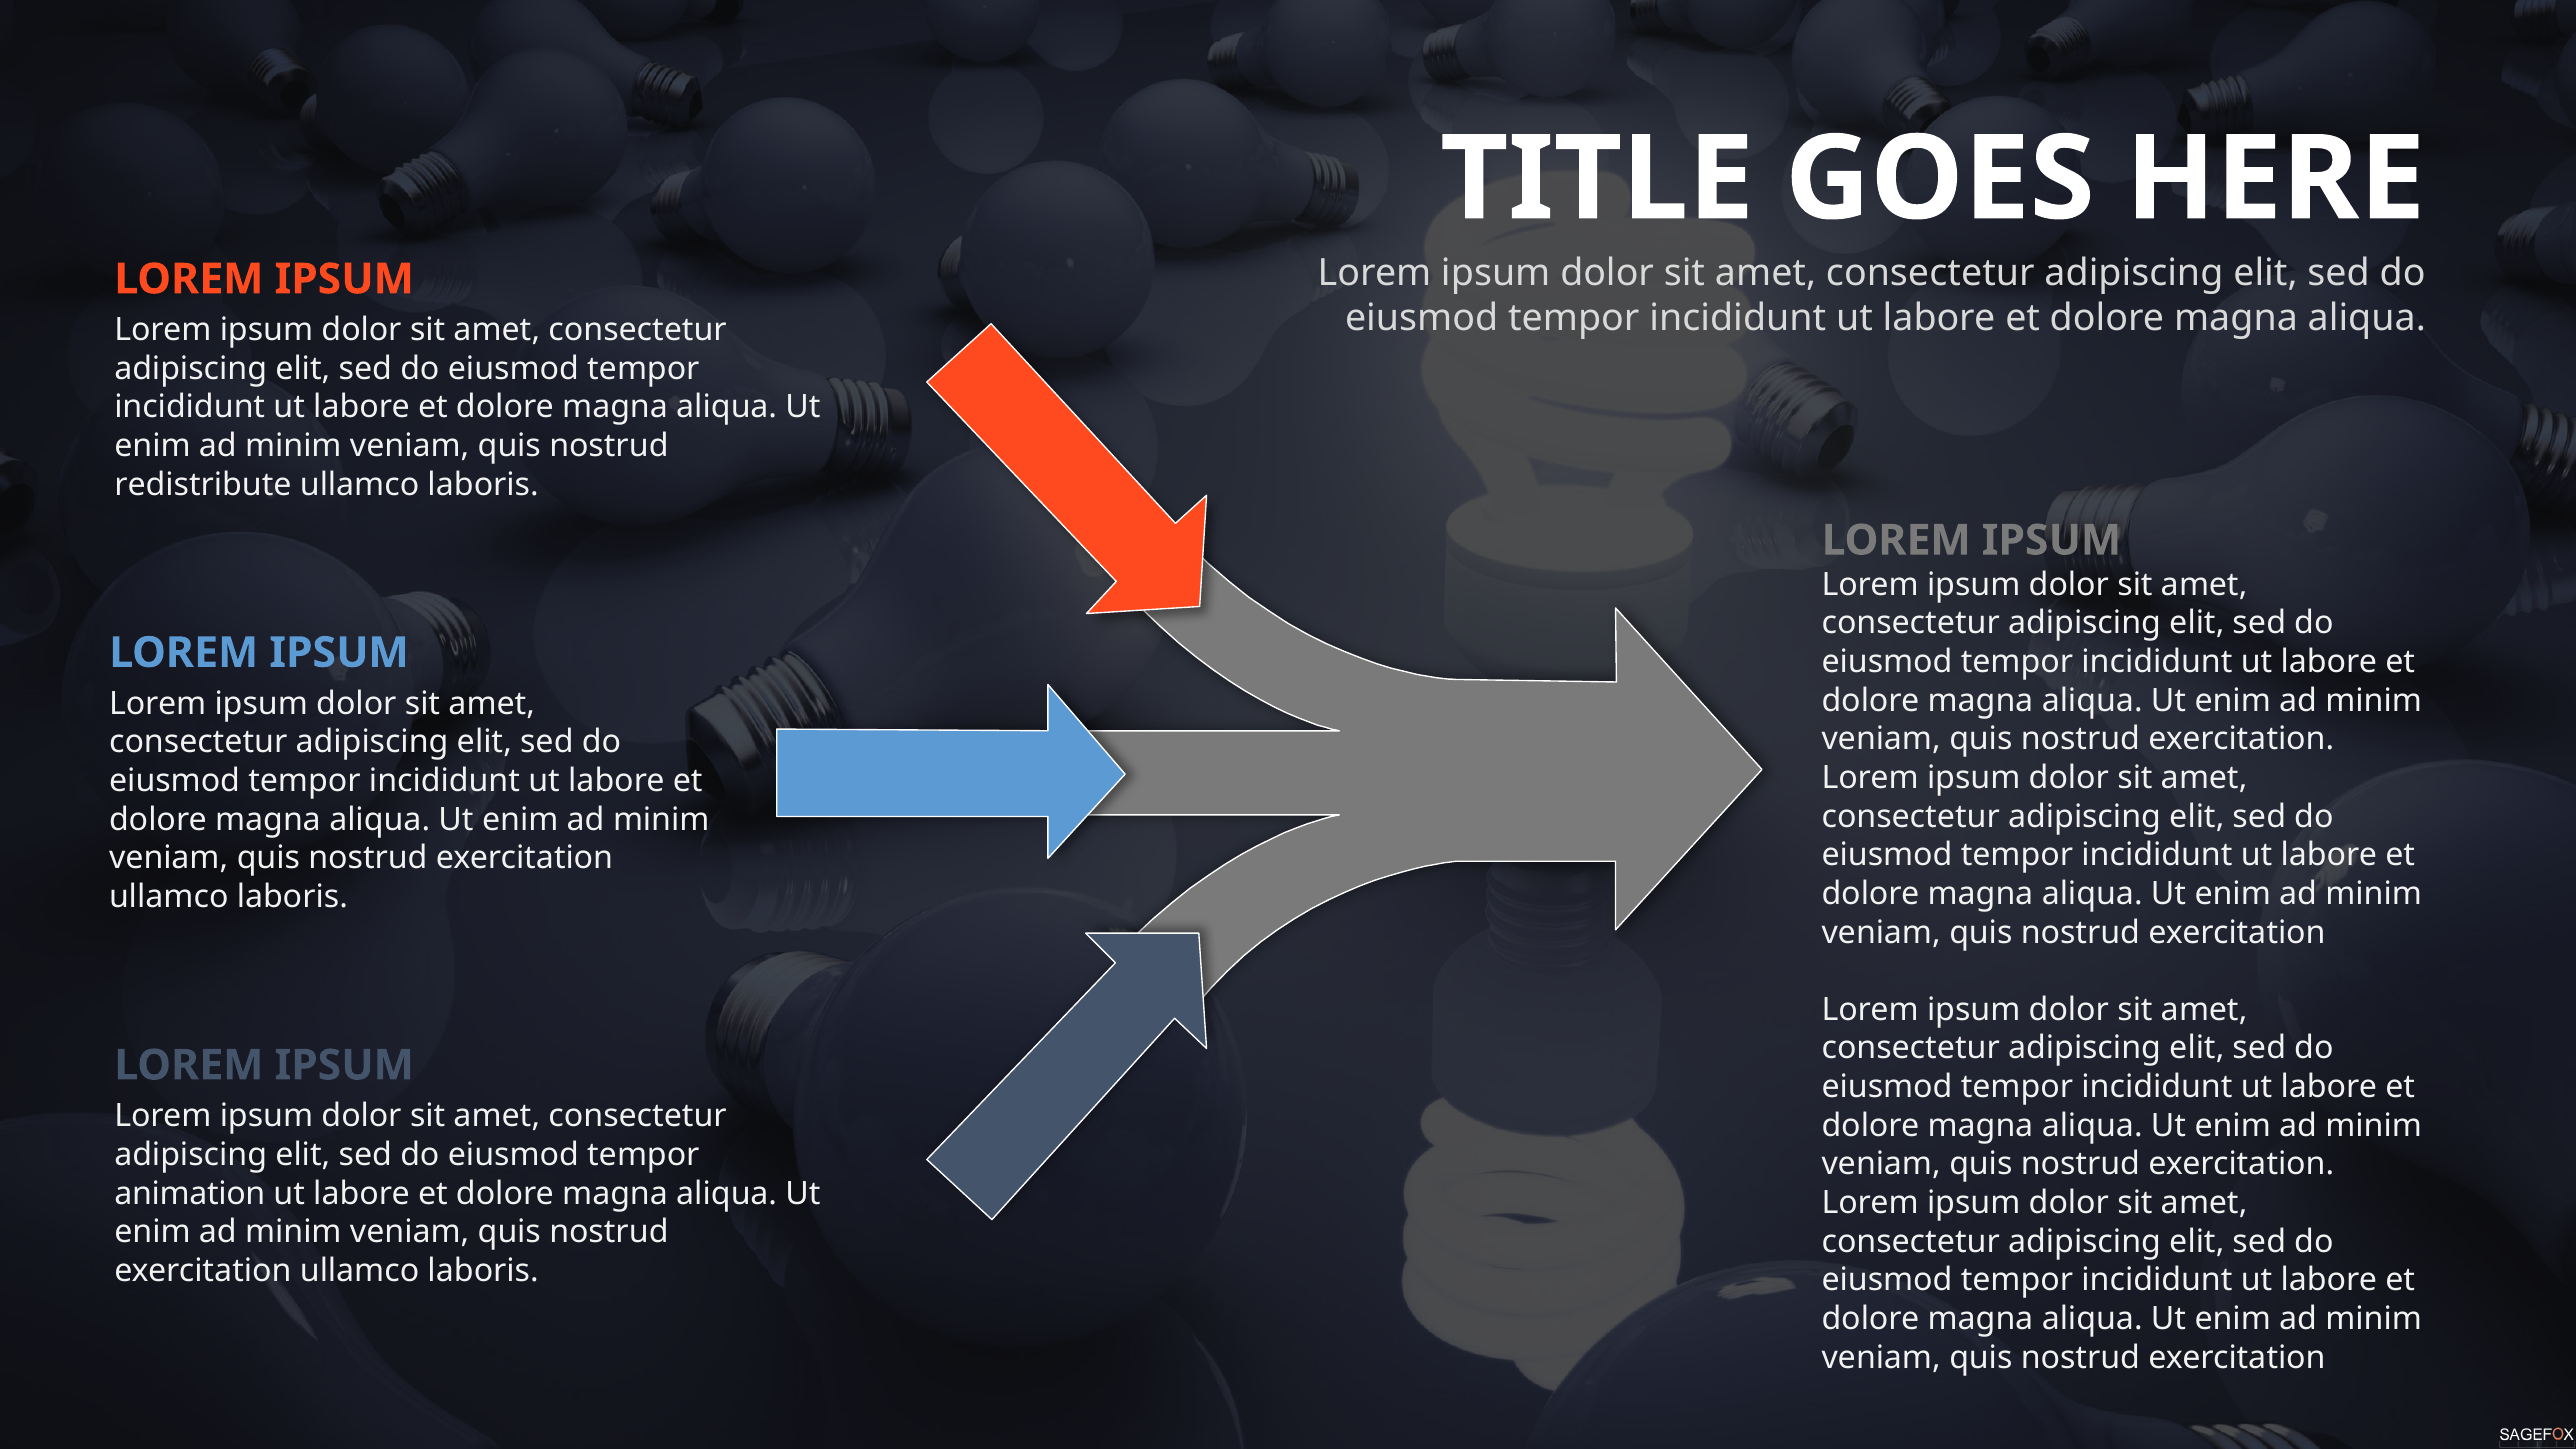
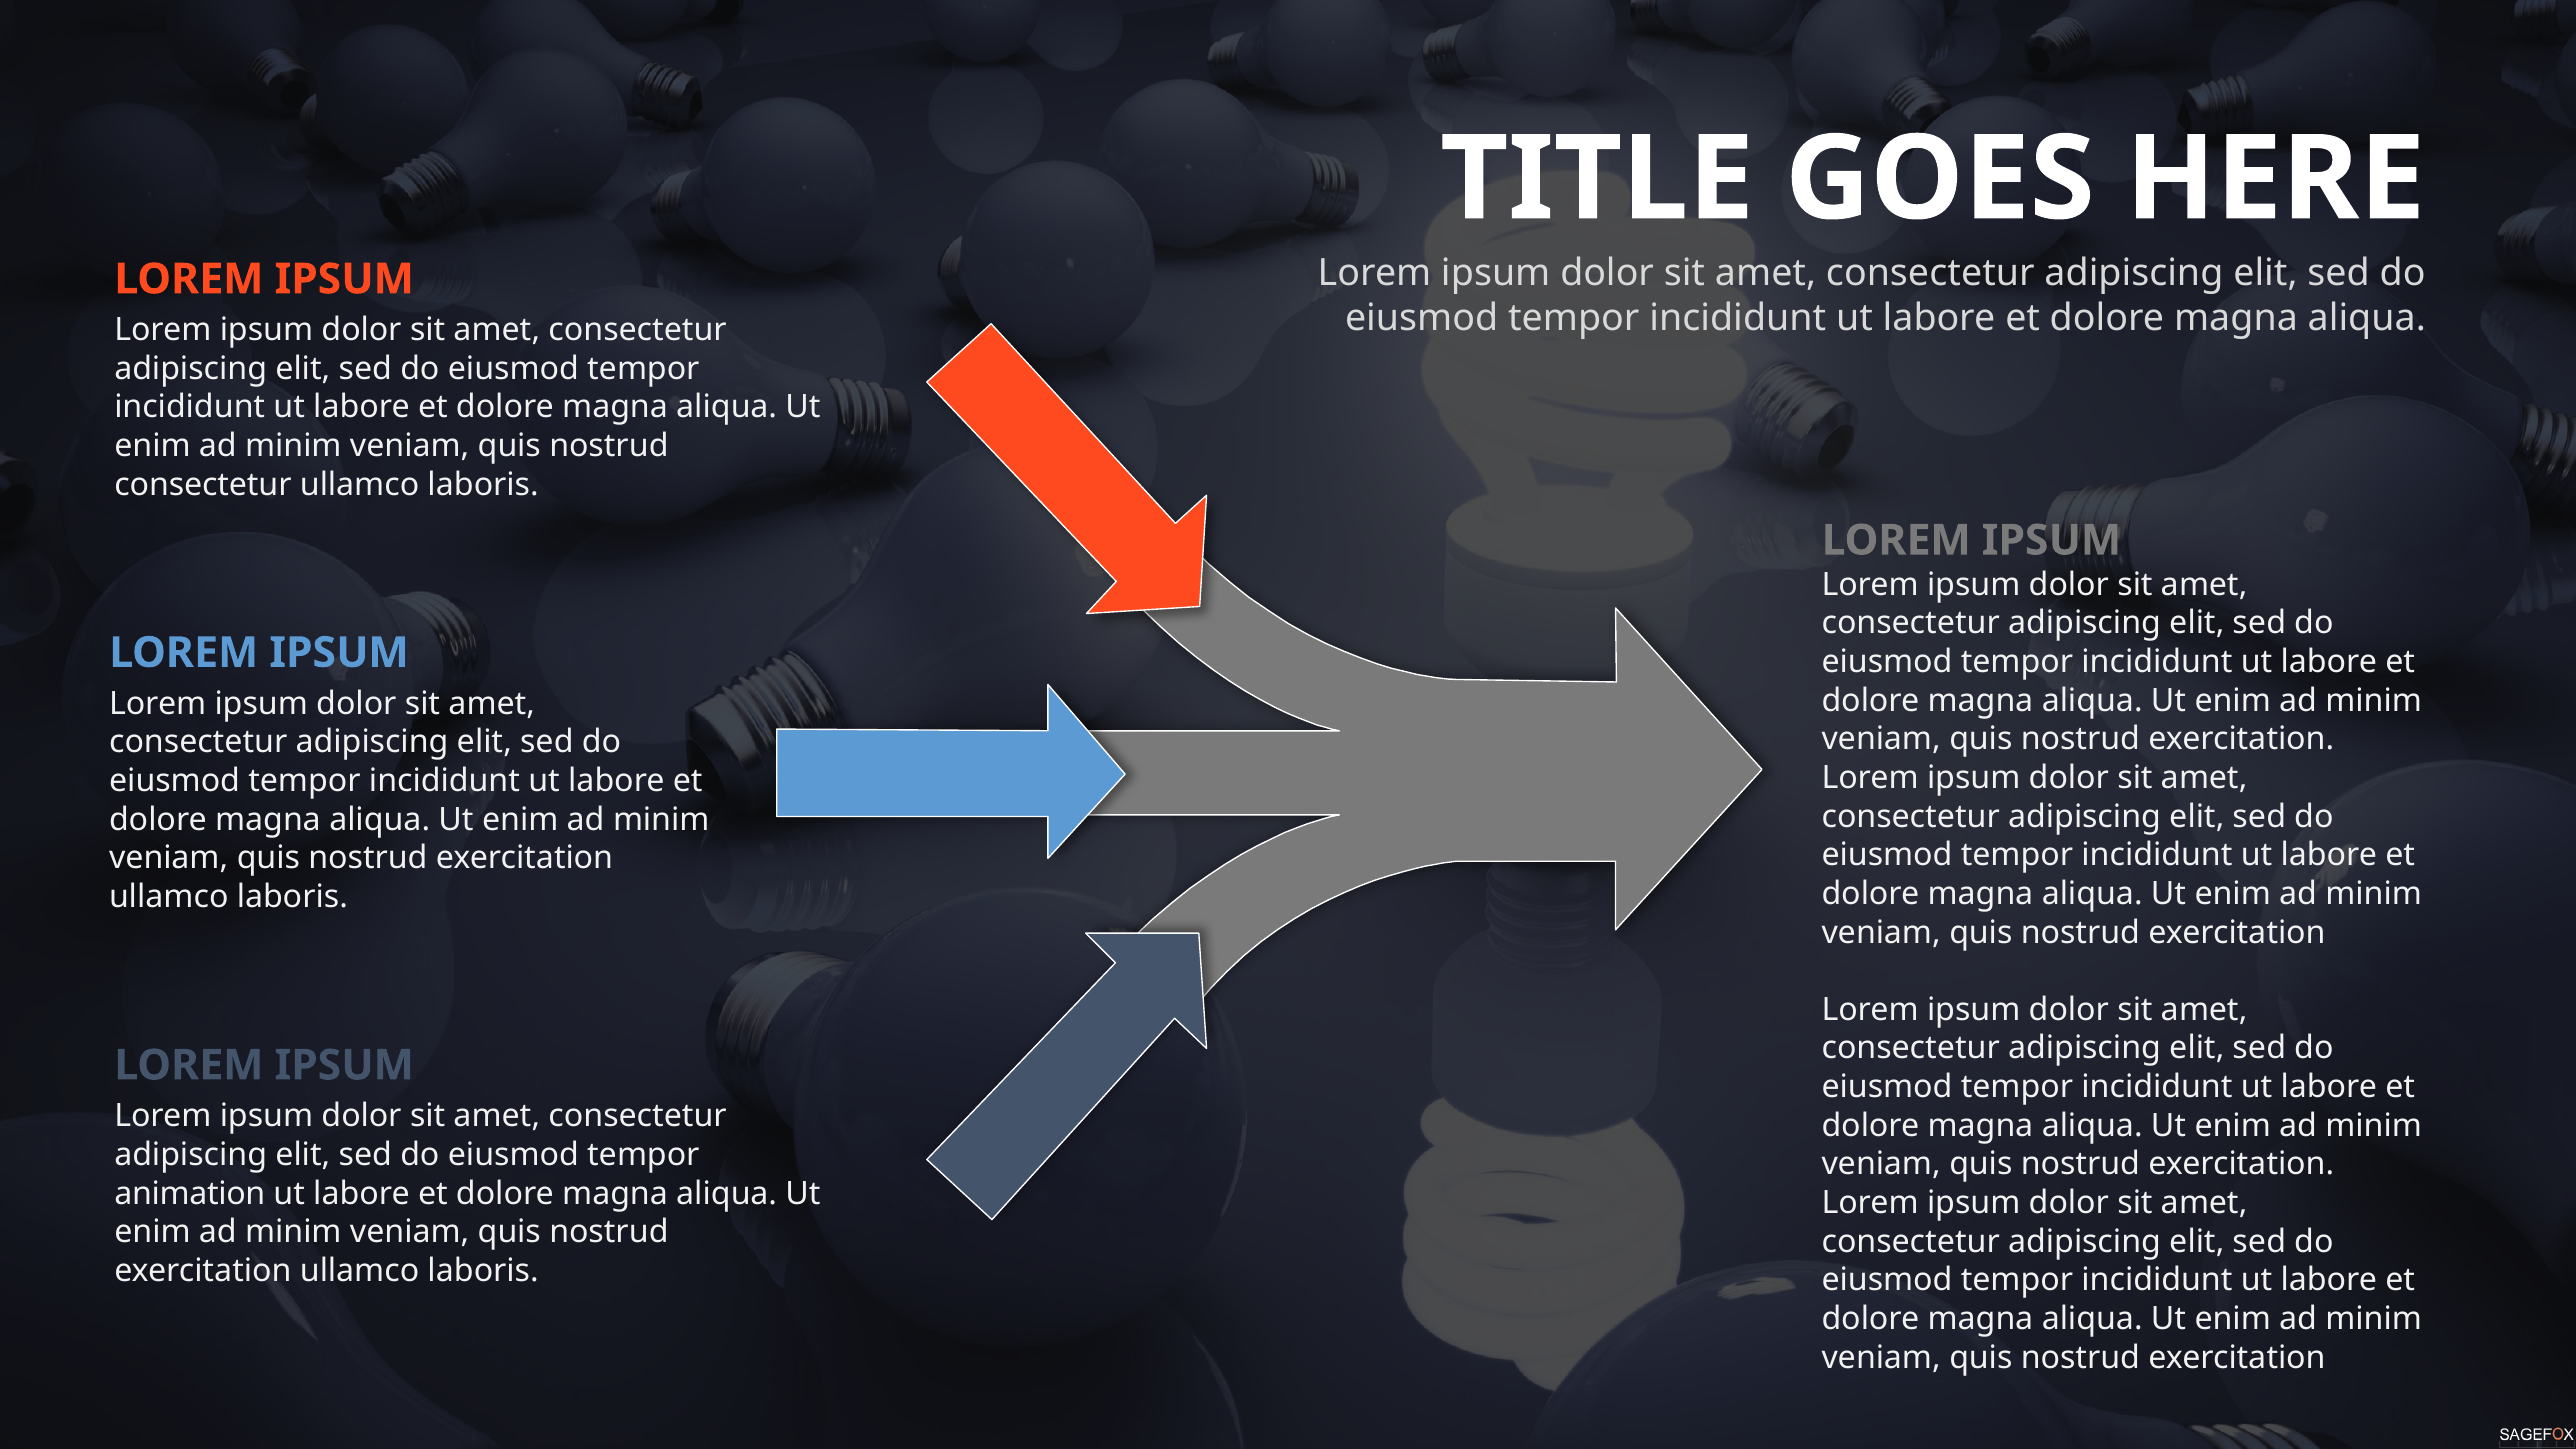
redistribute at (203, 485): redistribute -> consectetur
